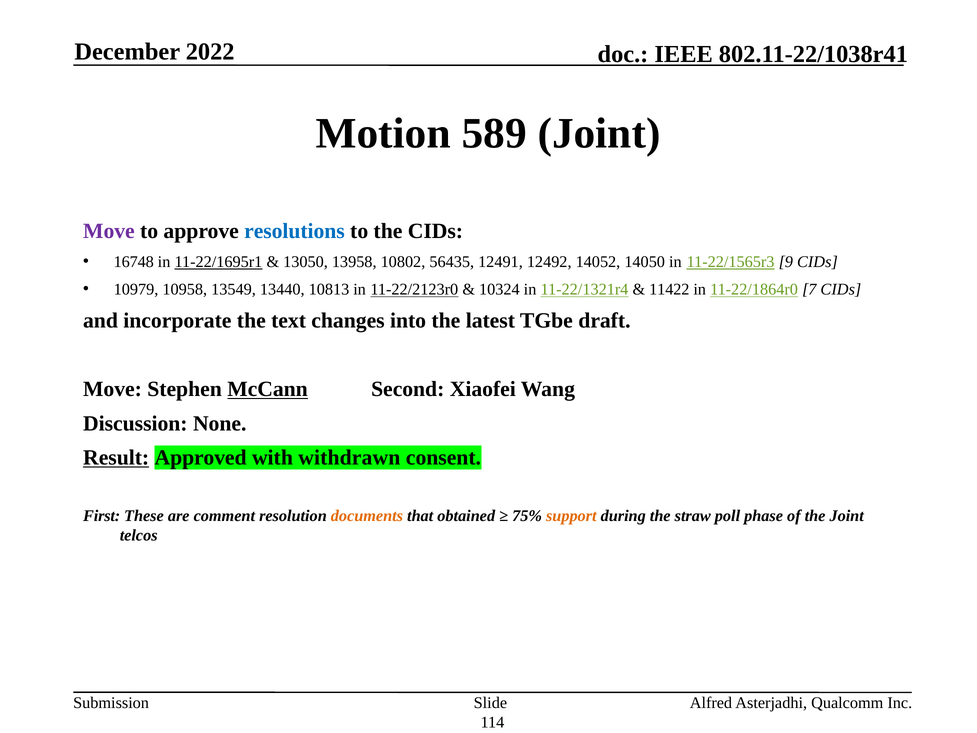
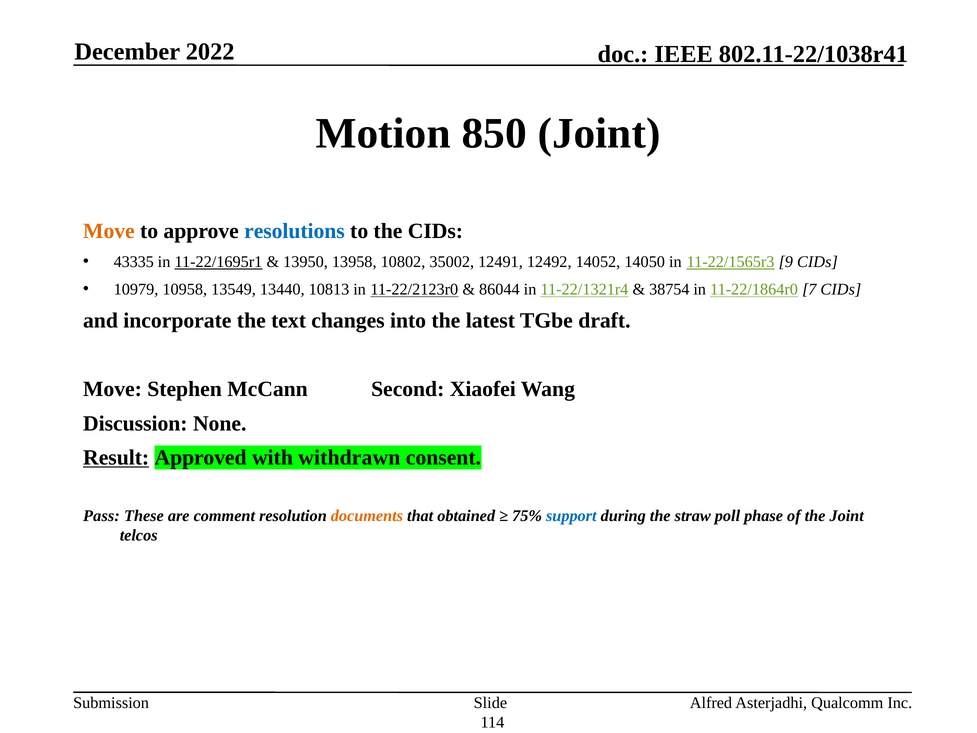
589: 589 -> 850
Move at (109, 231) colour: purple -> orange
16748: 16748 -> 43335
13050: 13050 -> 13950
56435: 56435 -> 35002
10324: 10324 -> 86044
11422: 11422 -> 38754
McCann underline: present -> none
First: First -> Pass
support colour: orange -> blue
